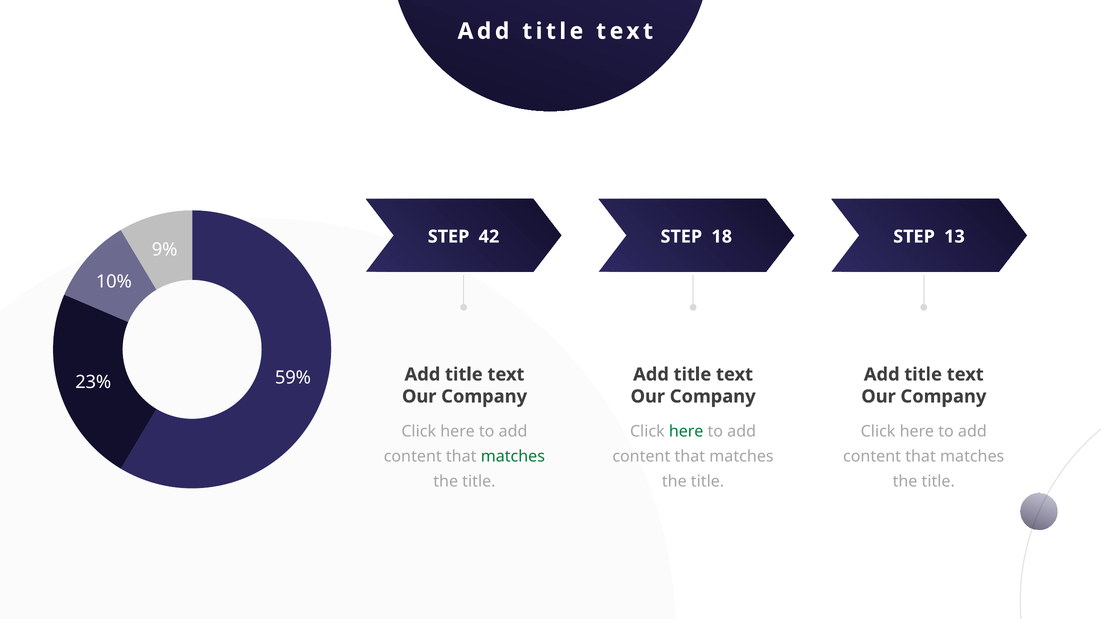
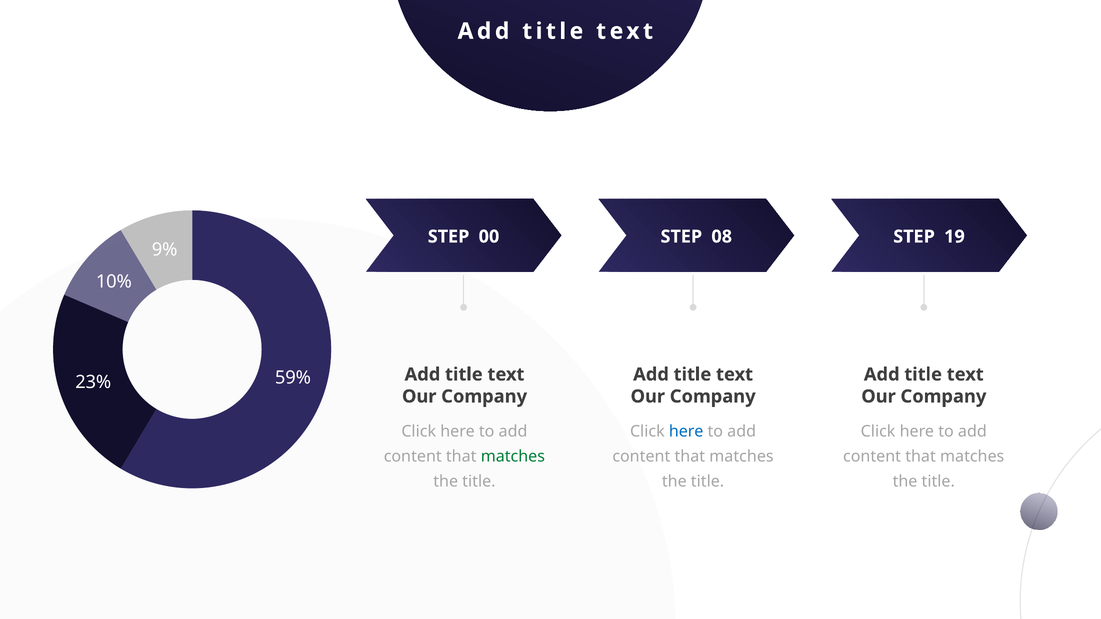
42: 42 -> 00
18: 18 -> 08
13: 13 -> 19
here at (686, 432) colour: green -> blue
